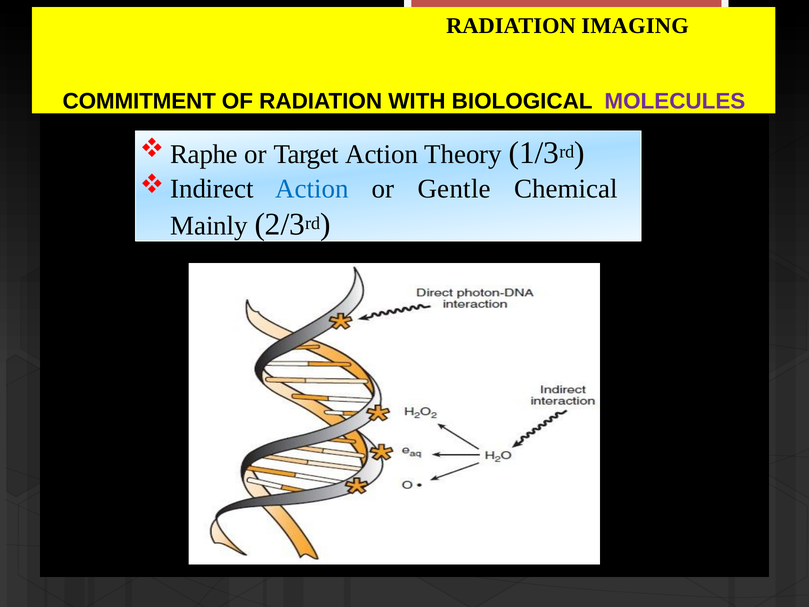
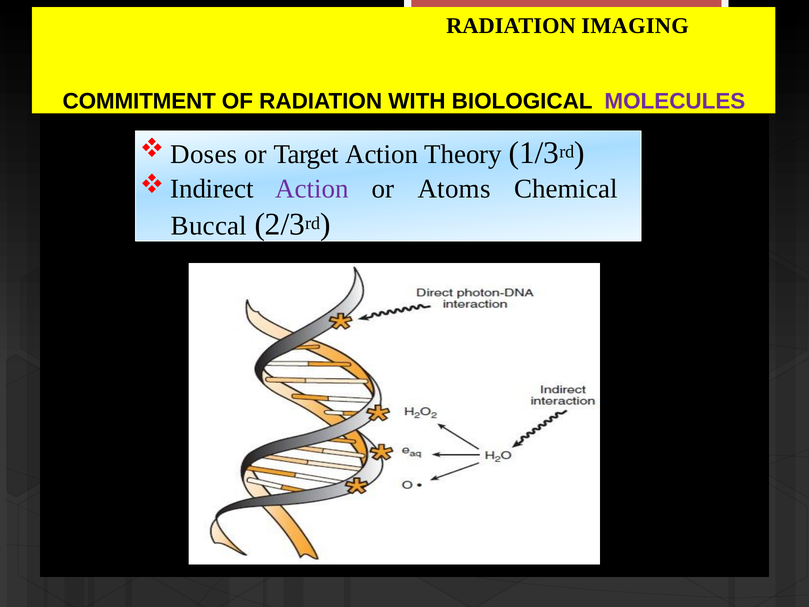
Raphe: Raphe -> Doses
Action at (312, 189) colour: blue -> purple
Gentle: Gentle -> Atoms
Mainly: Mainly -> Buccal
